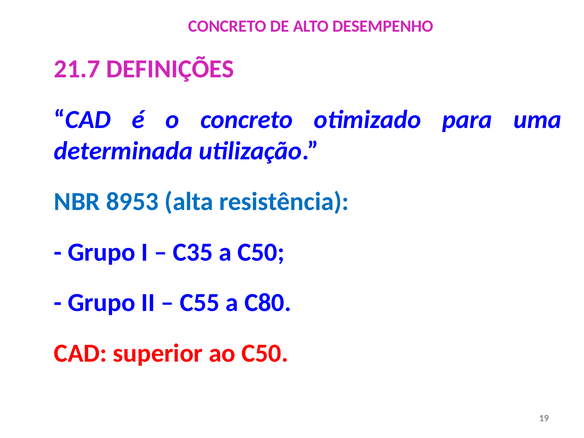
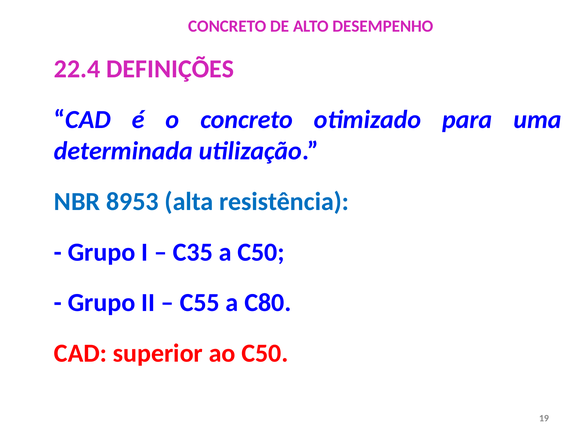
21.7: 21.7 -> 22.4
